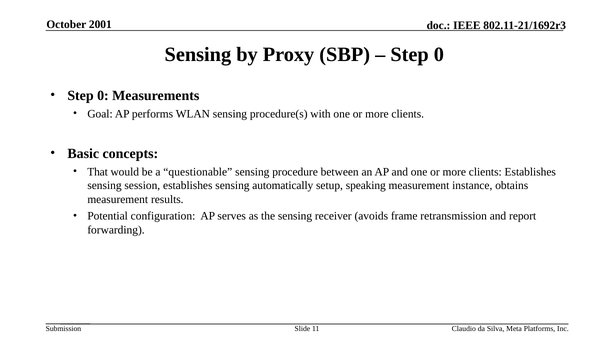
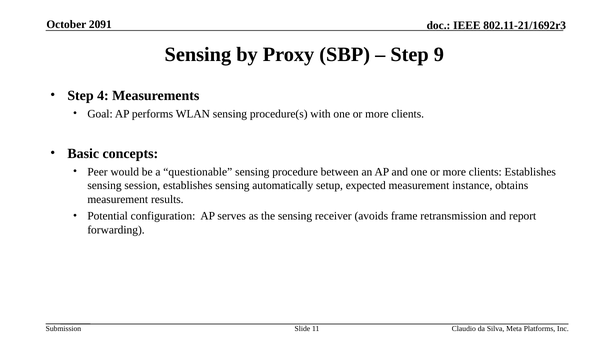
2001: 2001 -> 2091
0 at (439, 55): 0 -> 9
0 at (103, 95): 0 -> 4
That: That -> Peer
speaking: speaking -> expected
